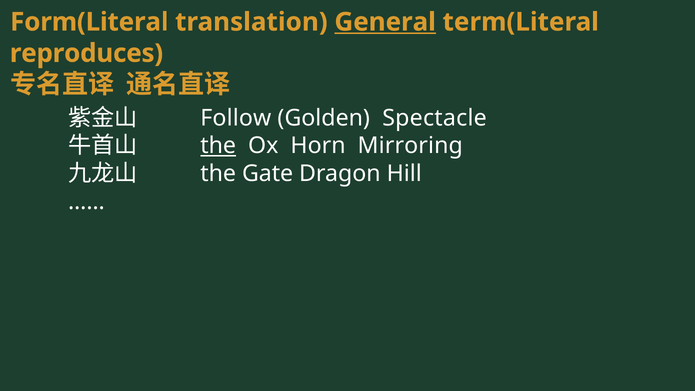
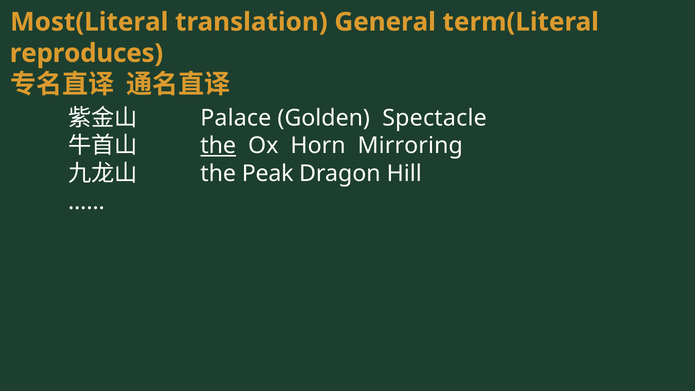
Form(Literal: Form(Literal -> Most(Literal
General underline: present -> none
Follow: Follow -> Palace
Gate: Gate -> Peak
